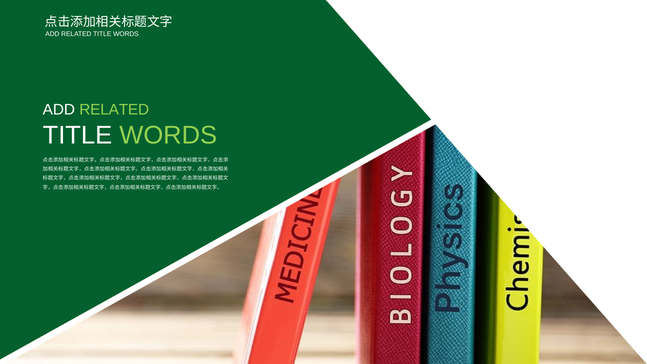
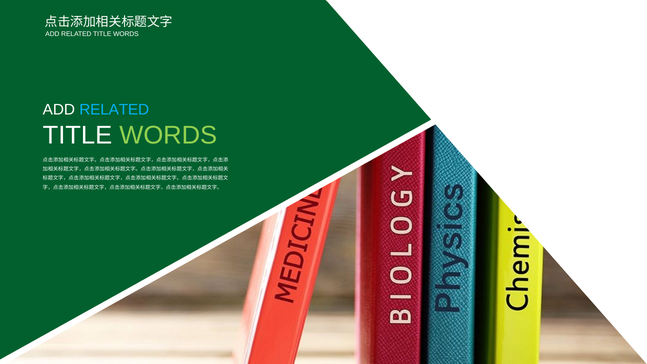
RELATED at (114, 110) colour: light green -> light blue
